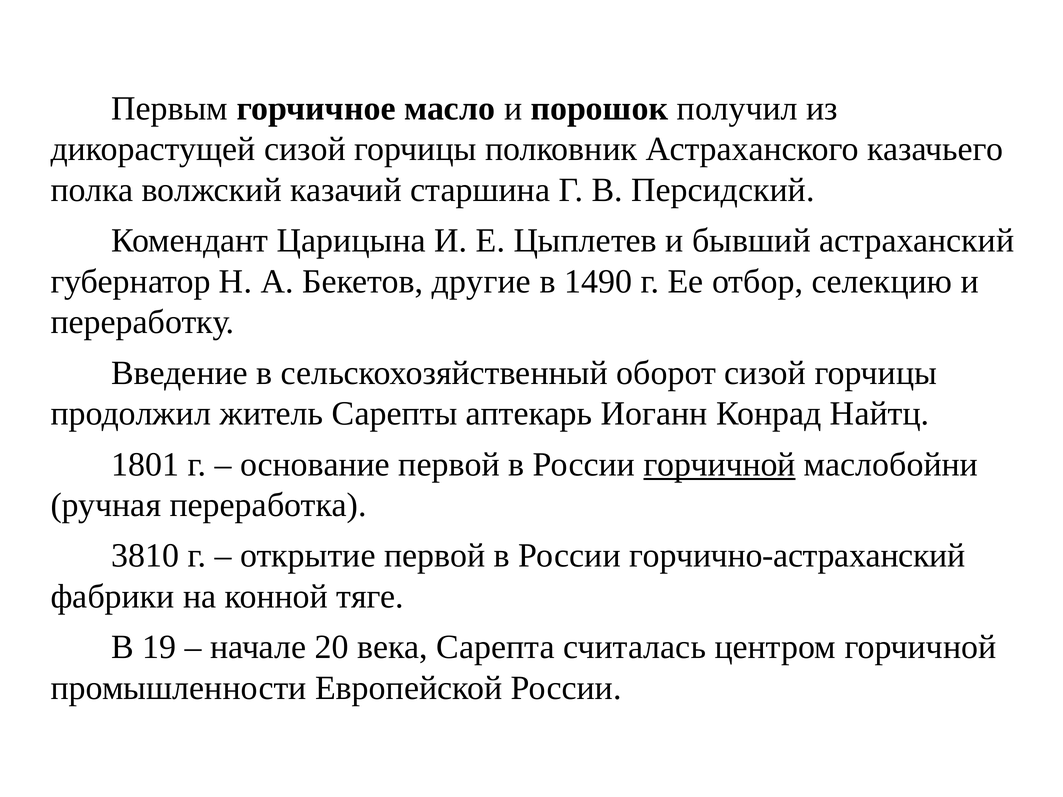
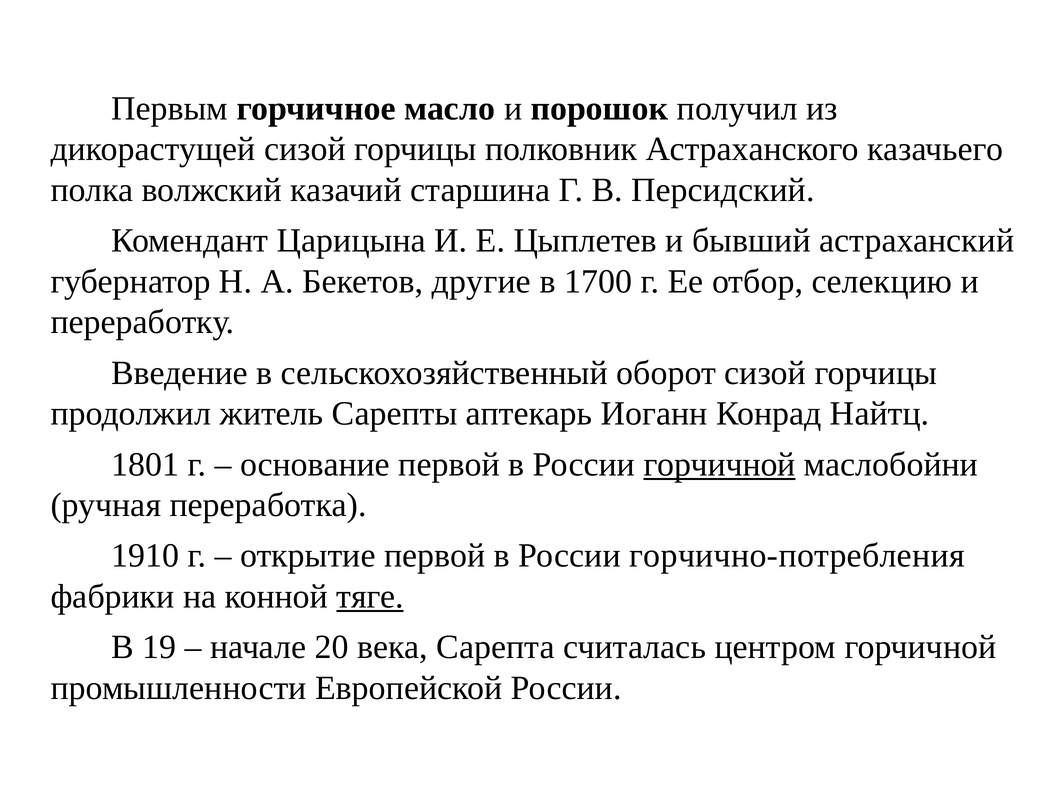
1490: 1490 -> 1700
3810: 3810 -> 1910
горчично-астраханский: горчично-астраханский -> горчично-потребления
тяге underline: none -> present
